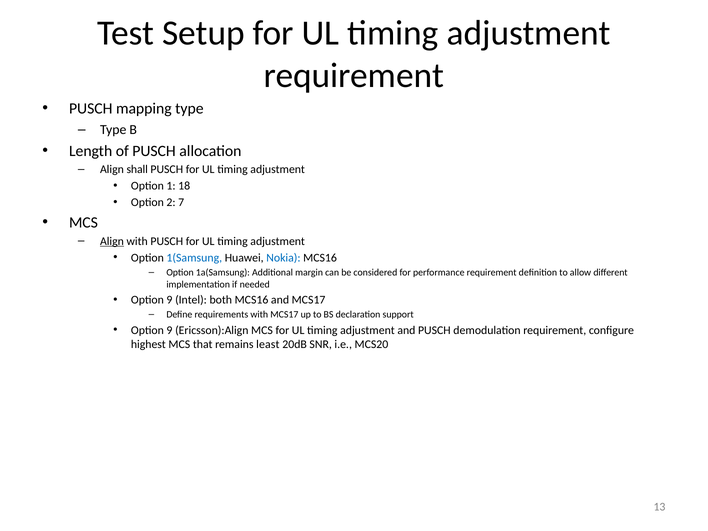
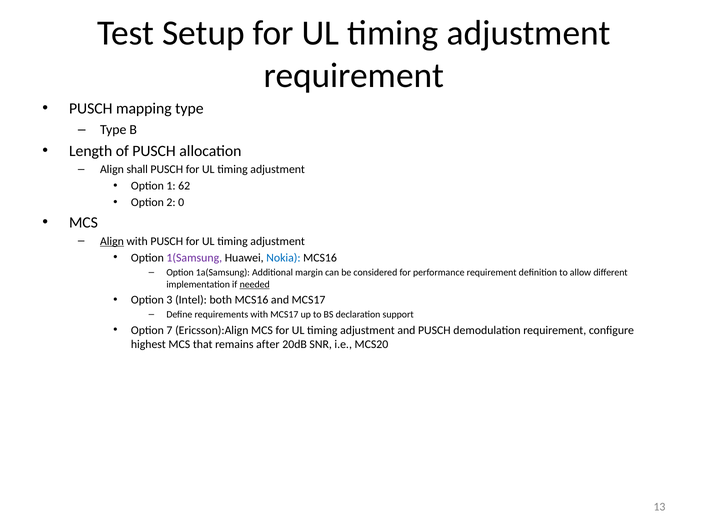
18: 18 -> 62
7: 7 -> 0
1(Samsung colour: blue -> purple
needed underline: none -> present
9 at (169, 300): 9 -> 3
9 at (169, 330): 9 -> 7
least: least -> after
